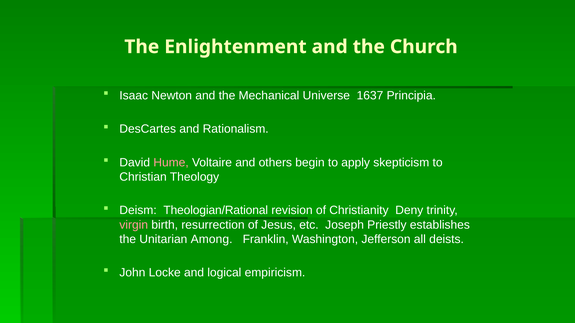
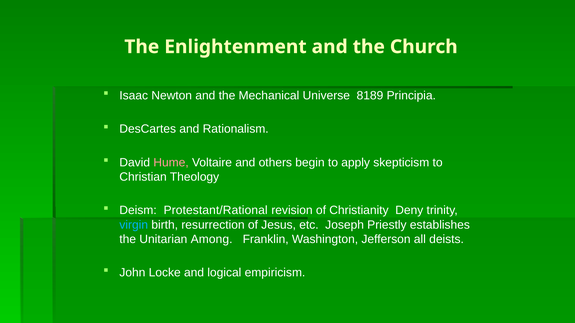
1637: 1637 -> 8189
Theologian/Rational: Theologian/Rational -> Protestant/Rational
virgin colour: pink -> light blue
